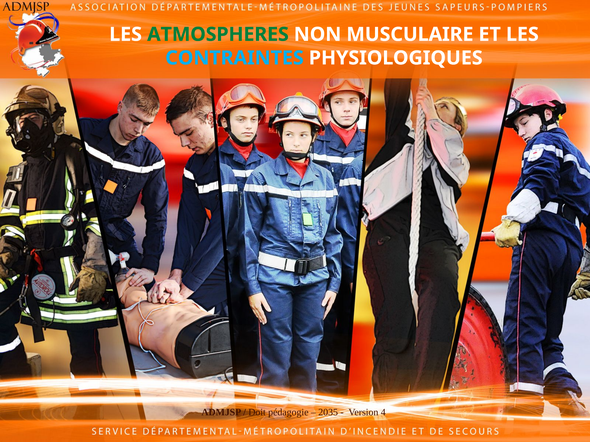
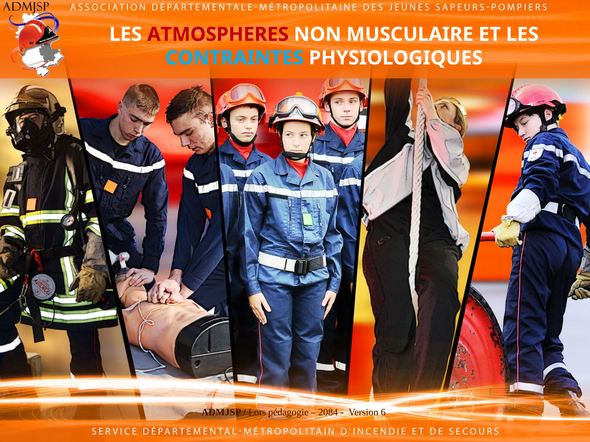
ATMOSPHERES colour: green -> red
Doit: Doit -> Lors
2035: 2035 -> 2084
4: 4 -> 6
